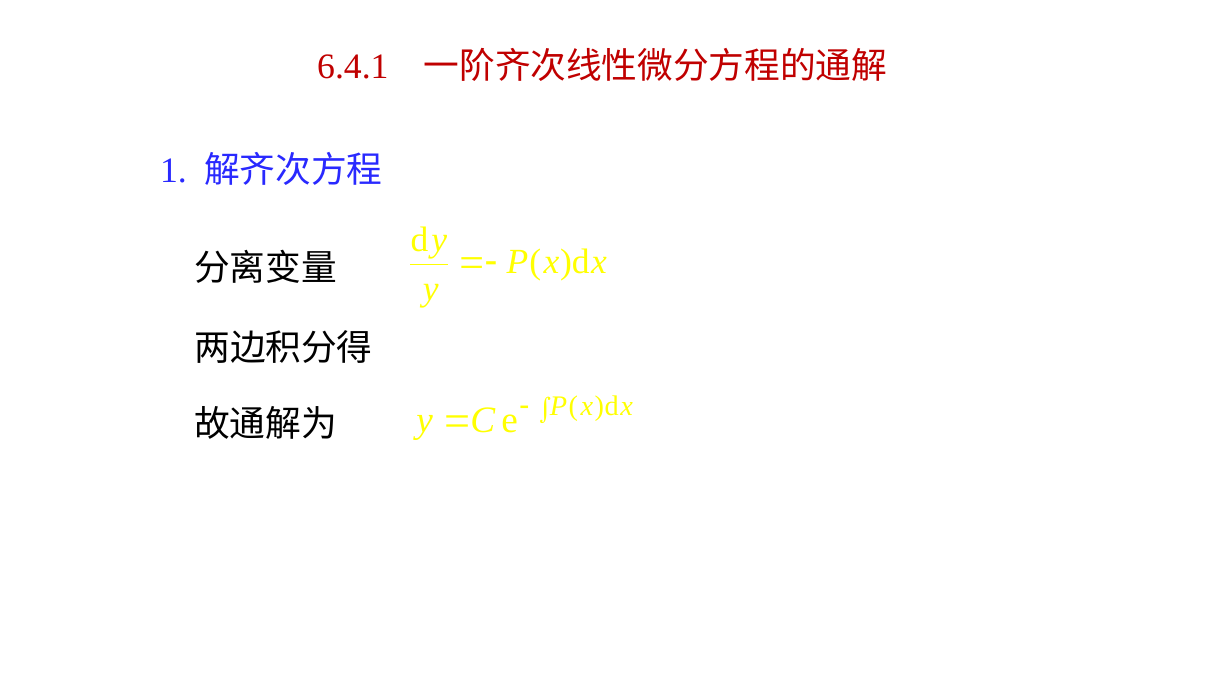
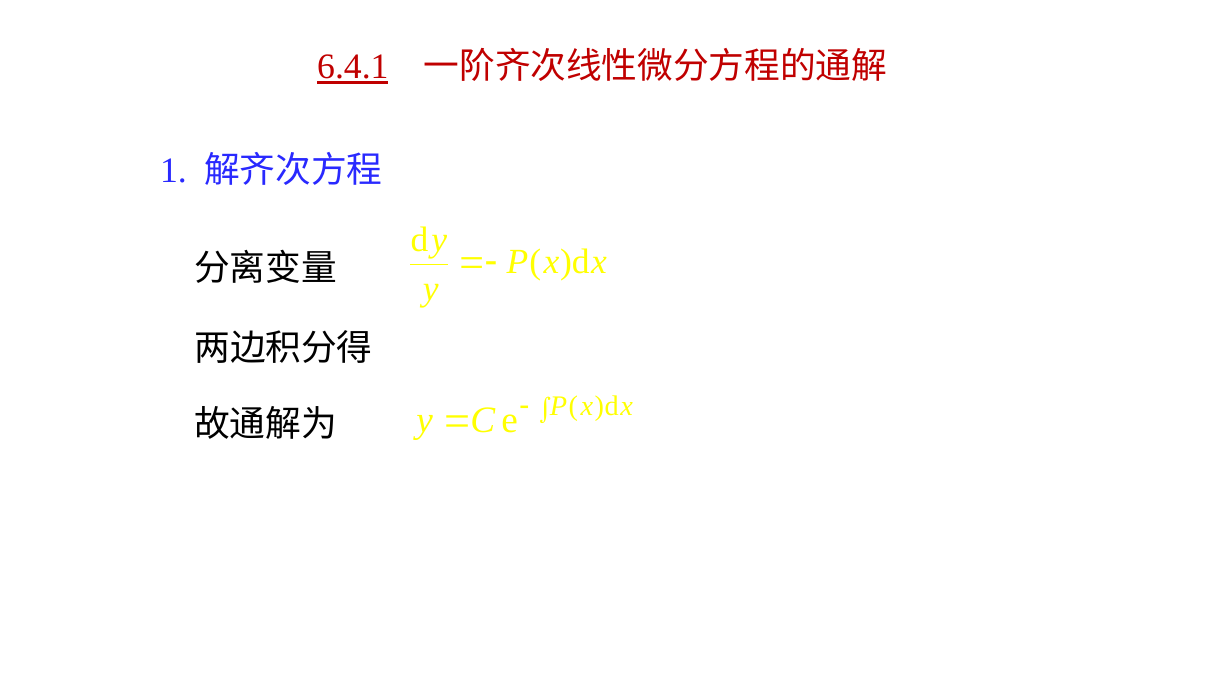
6.4.1 underline: none -> present
